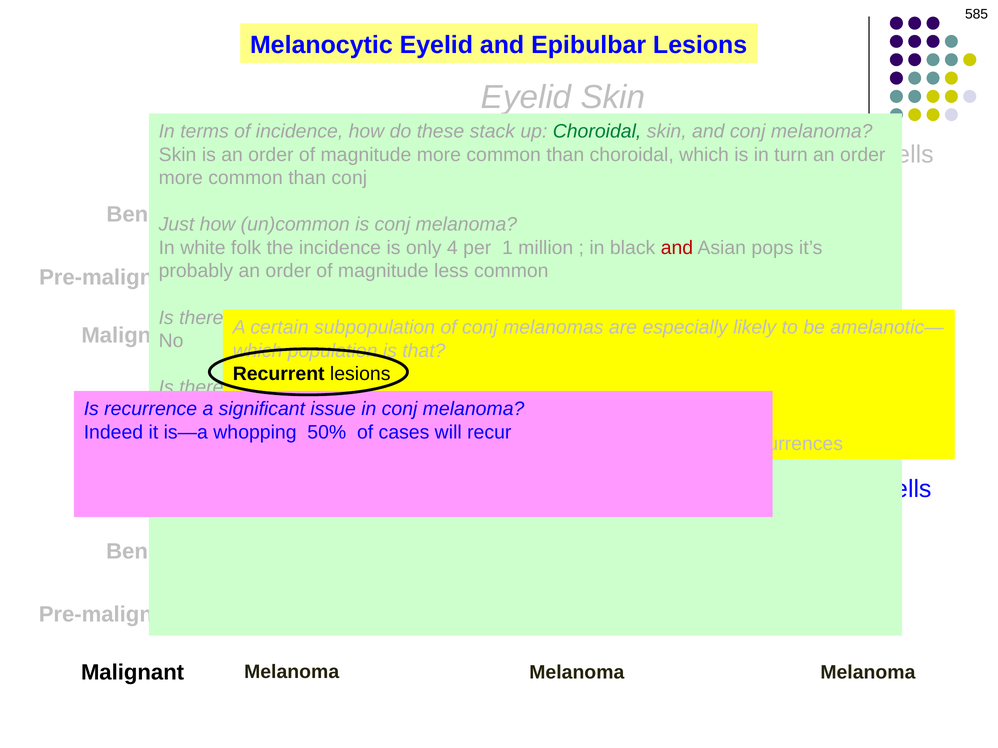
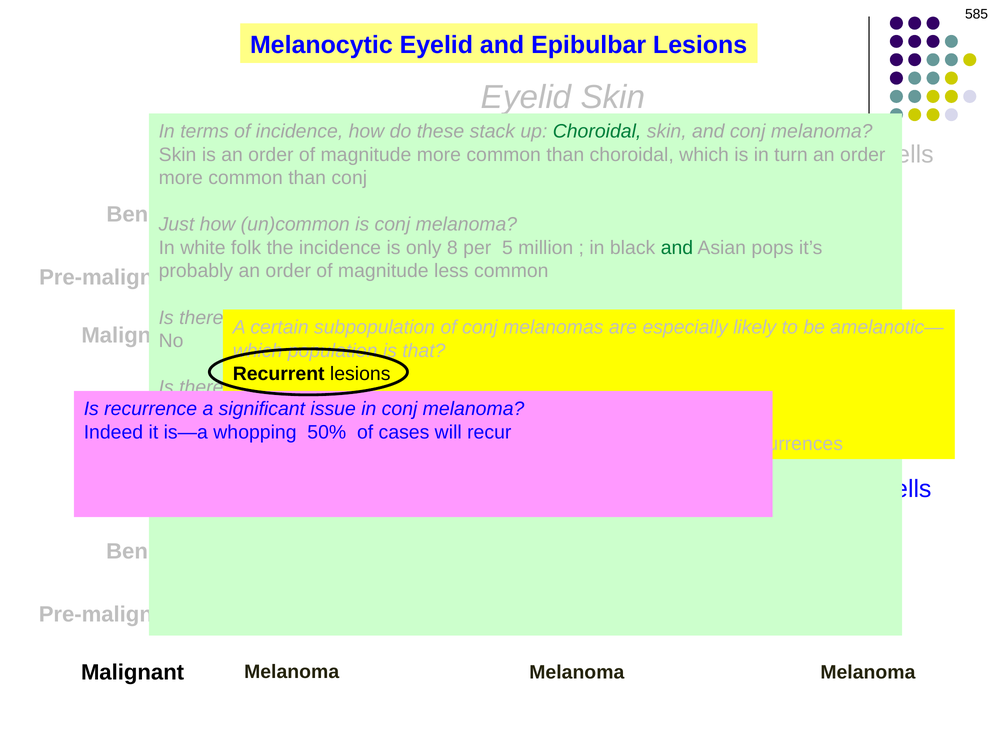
4: 4 -> 8
1: 1 -> 5
and at (677, 248) colour: red -> green
